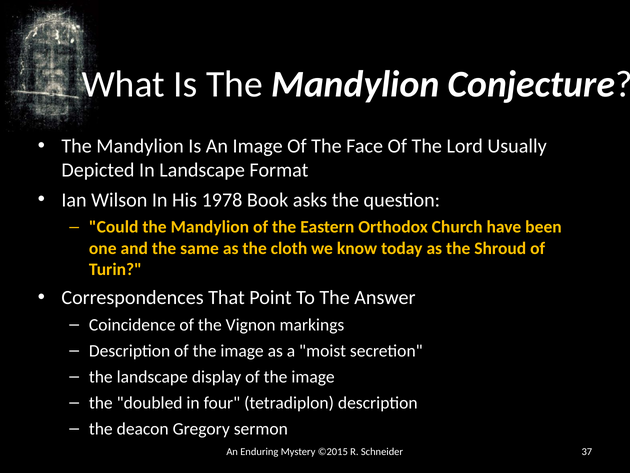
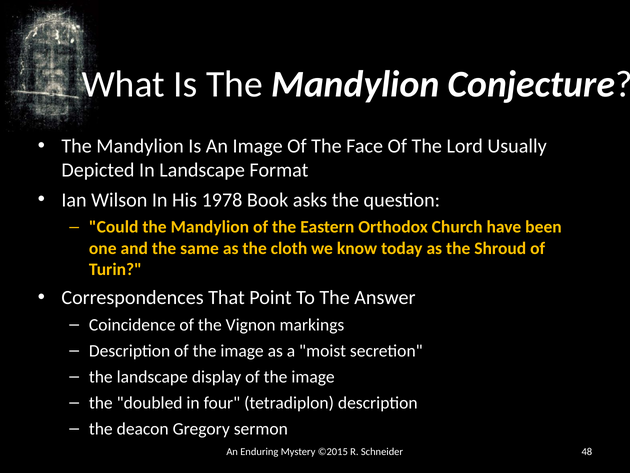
37: 37 -> 48
